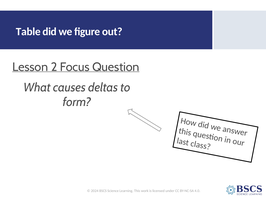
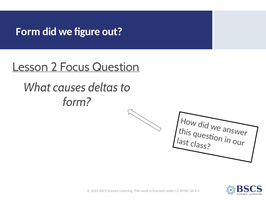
Table at (28, 32): Table -> Form
